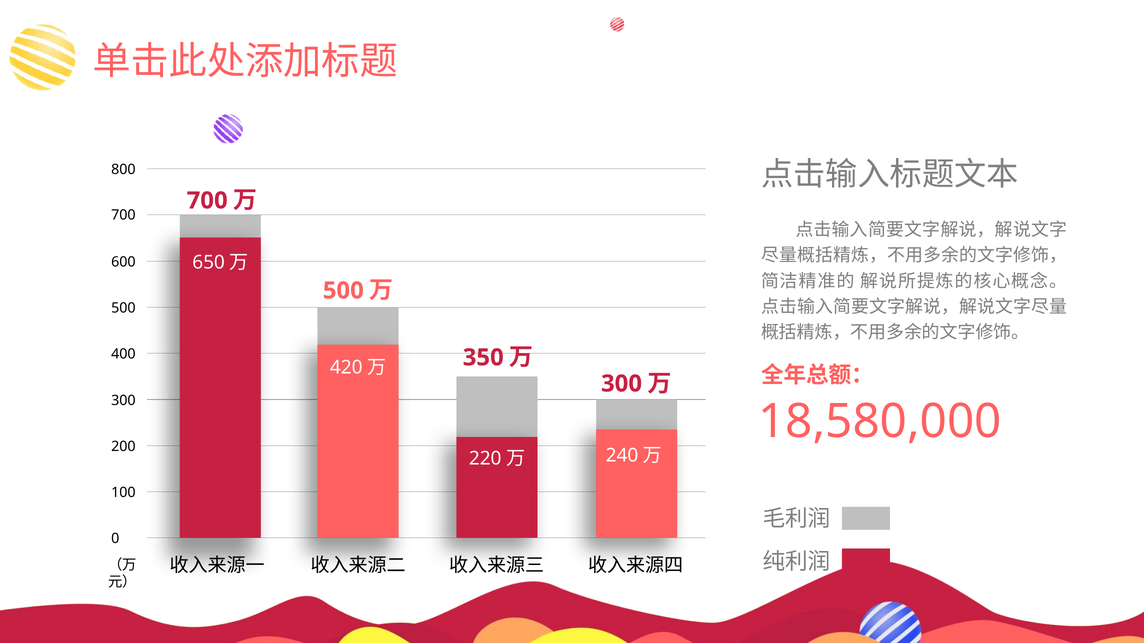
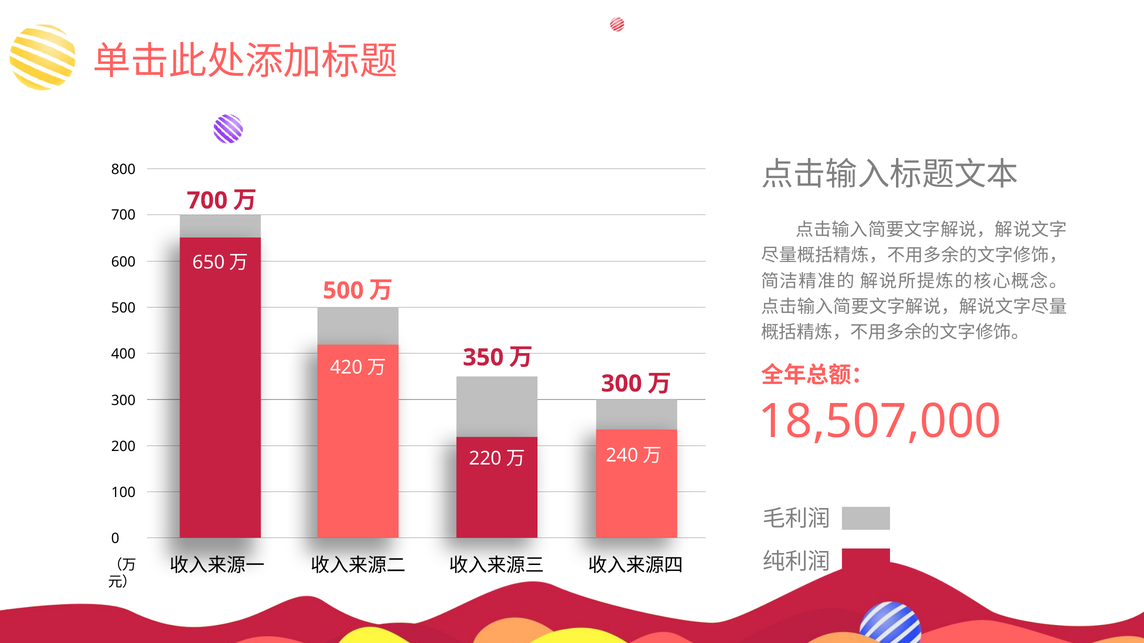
18,580,000: 18,580,000 -> 18,507,000
